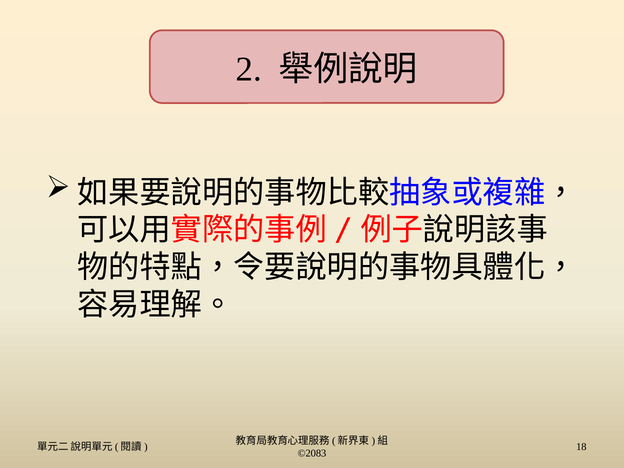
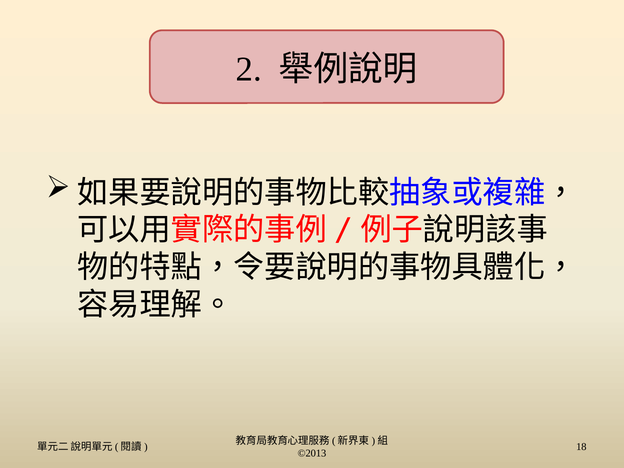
©2083: ©2083 -> ©2013
